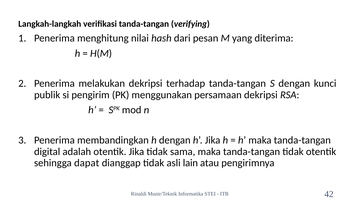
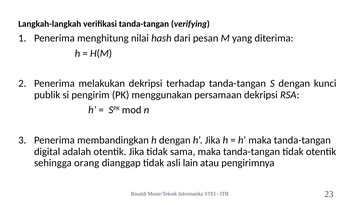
dapat: dapat -> orang
42: 42 -> 23
